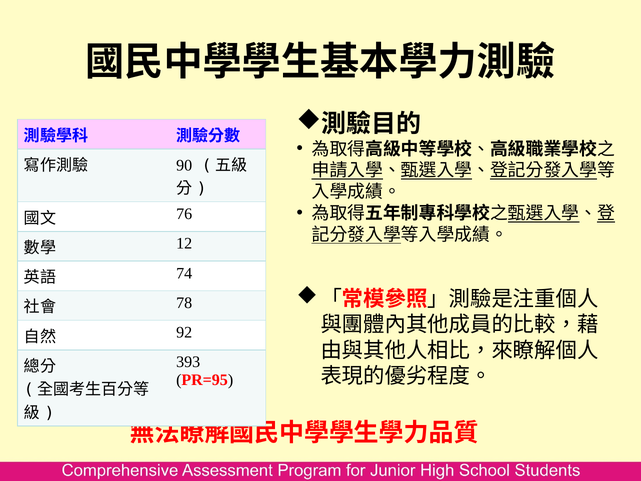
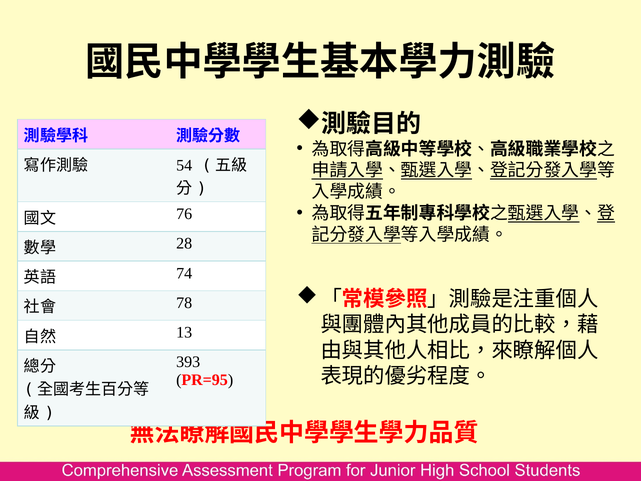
90: 90 -> 54
12: 12 -> 28
92: 92 -> 13
